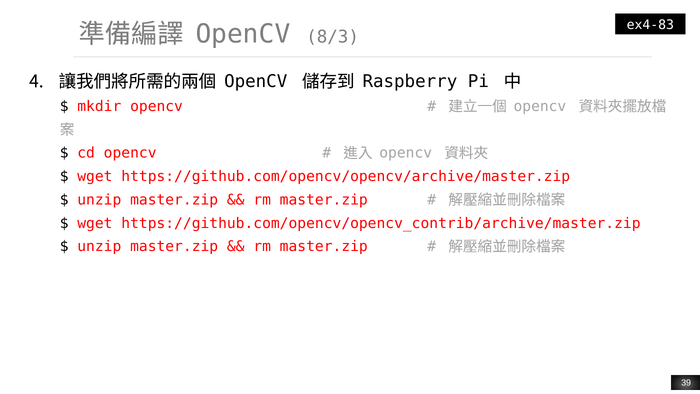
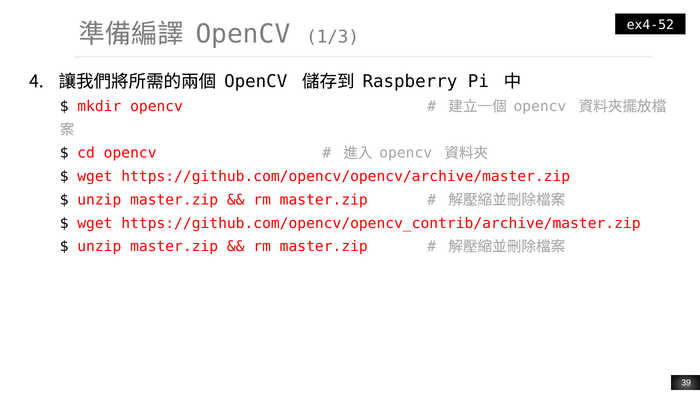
ex4-83: ex4-83 -> ex4-52
8/3: 8/3 -> 1/3
